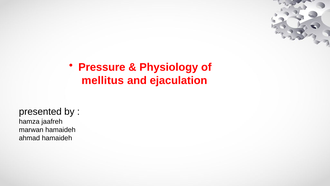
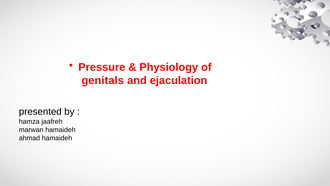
mellitus: mellitus -> genitals
